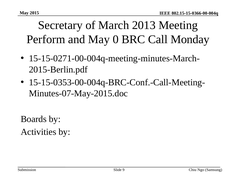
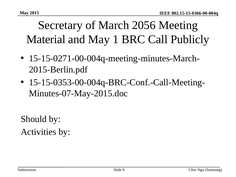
2013: 2013 -> 2056
Perform: Perform -> Material
0: 0 -> 1
Monday: Monday -> Publicly
Boards: Boards -> Should
